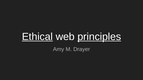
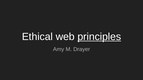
Ethical underline: present -> none
